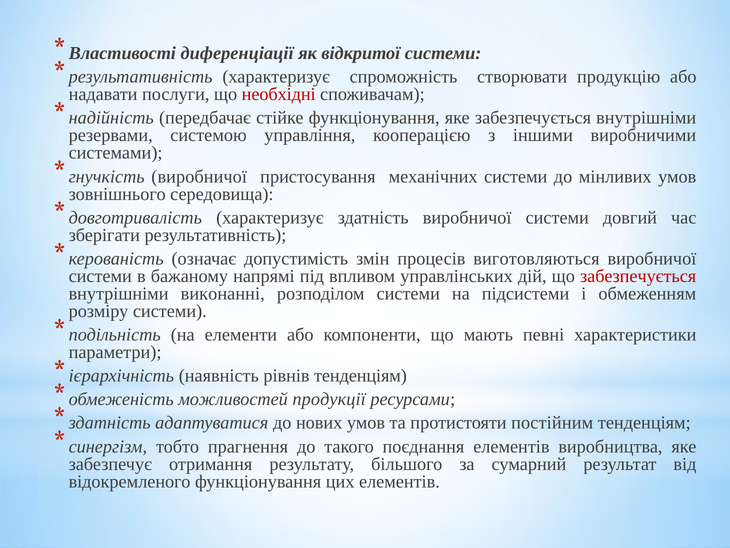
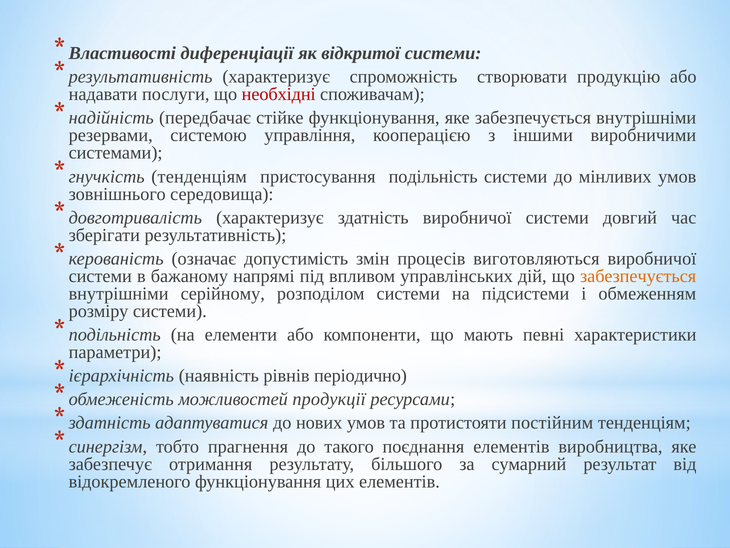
гнучкість виробничої: виробничої -> тенденціям
пристосування механічних: механічних -> подільність
забезпечується at (638, 276) colour: red -> orange
виконанні: виконанні -> серійному
рівнів тенденціям: тенденціям -> періодично
